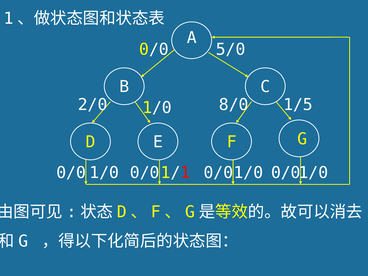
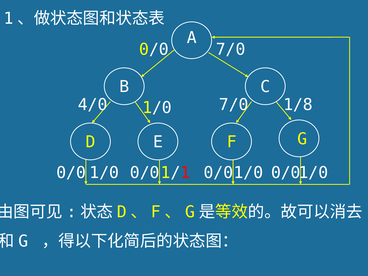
5/0 at (231, 50): 5/0 -> 7/0
2/0: 2/0 -> 4/0
8/0 at (234, 105): 8/0 -> 7/0
1/5: 1/5 -> 1/8
